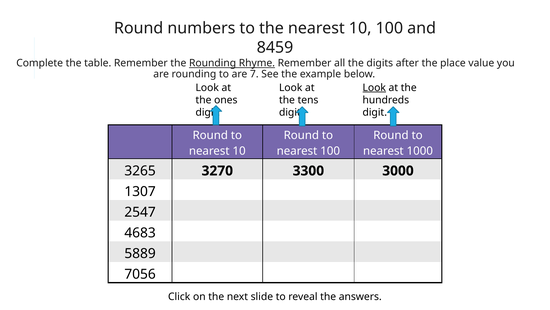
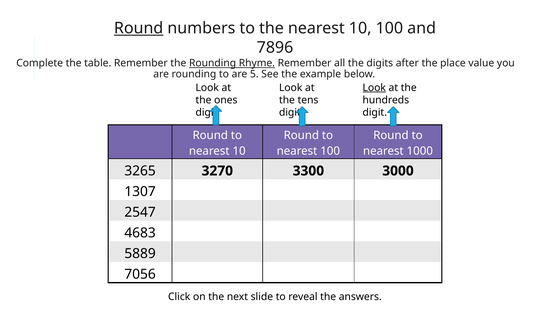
Round at (139, 28) underline: none -> present
8459: 8459 -> 7896
7: 7 -> 5
